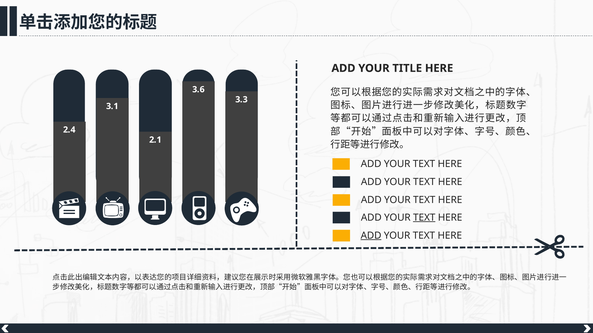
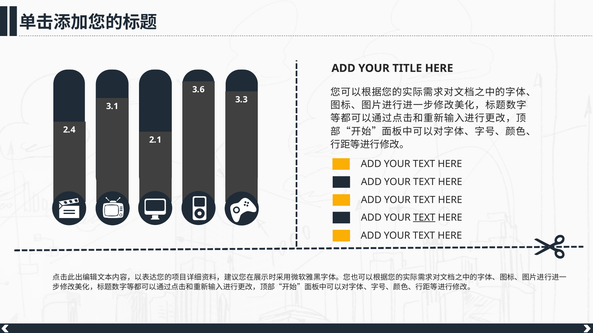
ADD at (371, 236) underline: present -> none
